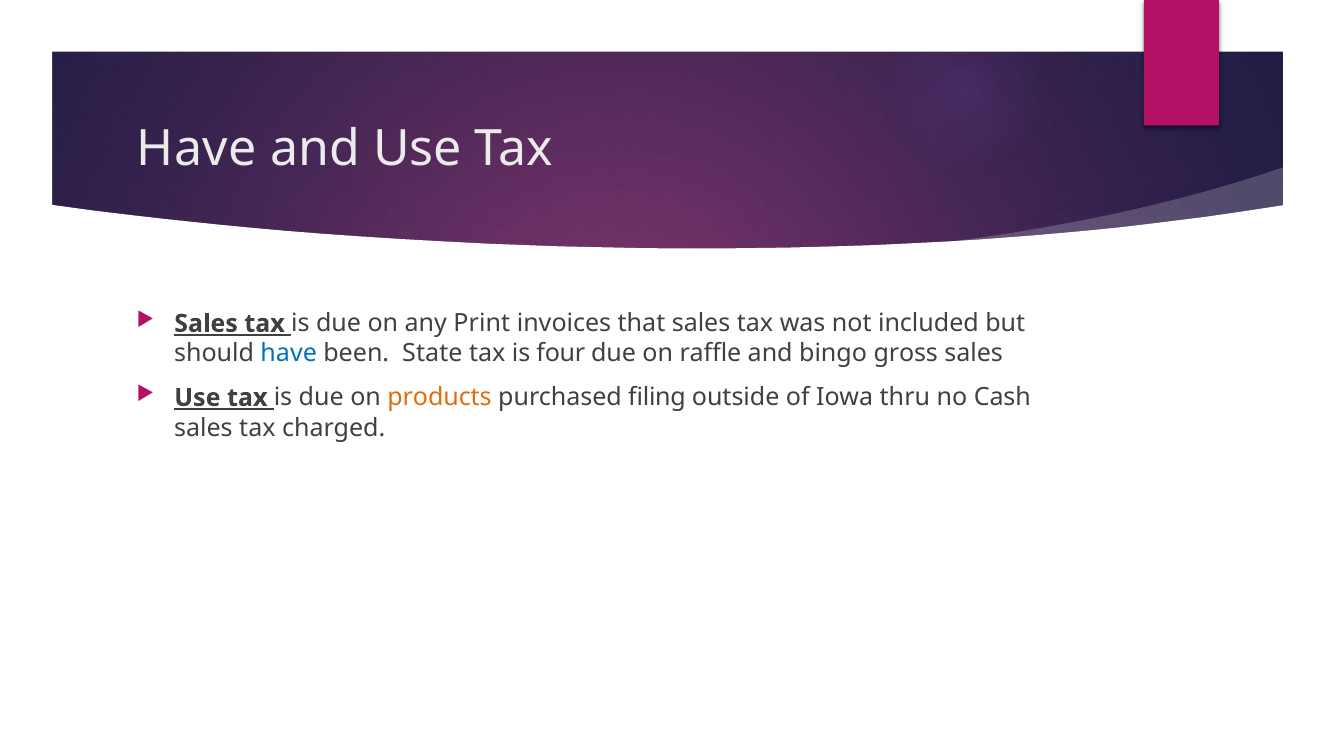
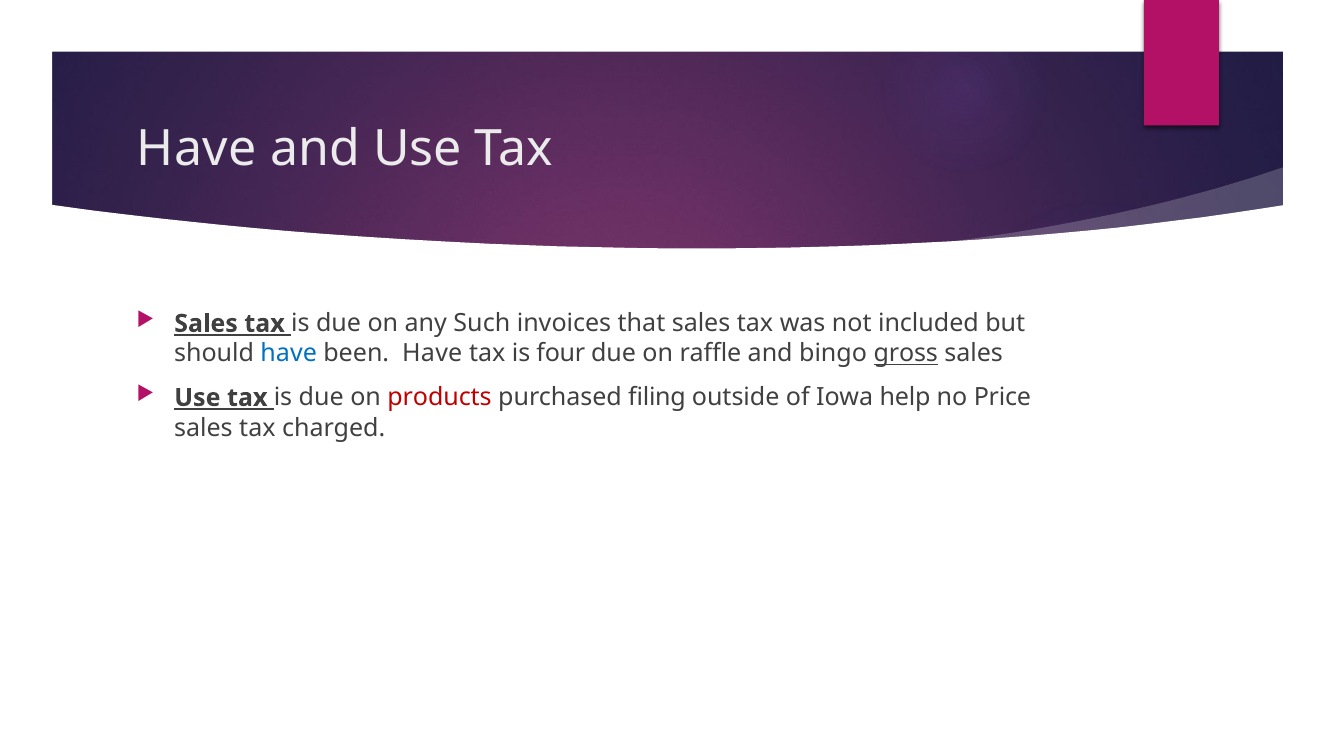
Print: Print -> Such
been State: State -> Have
gross underline: none -> present
products colour: orange -> red
thru: thru -> help
Cash: Cash -> Price
